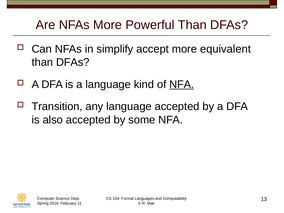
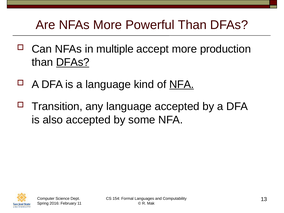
simplify: simplify -> multiple
equivalent: equivalent -> production
DFAs at (73, 62) underline: none -> present
